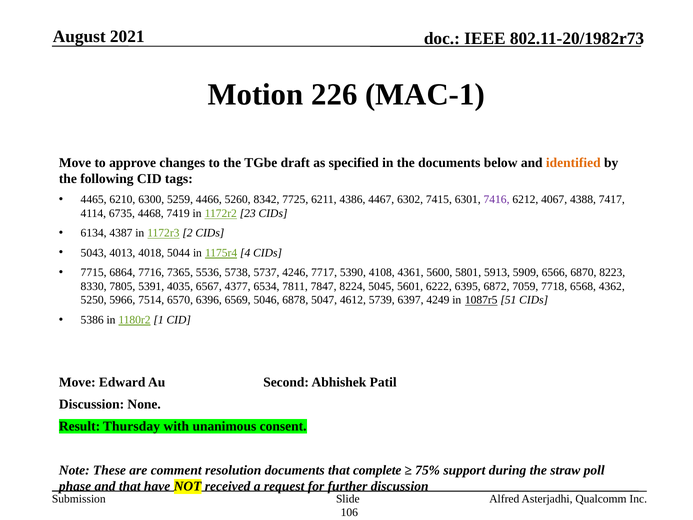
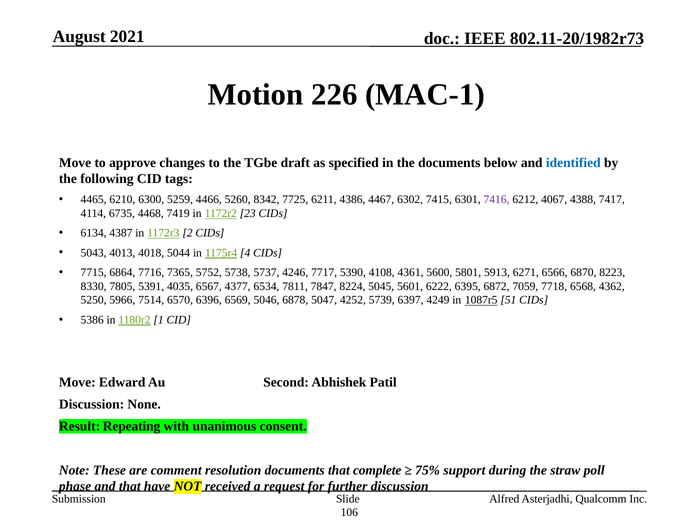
identified colour: orange -> blue
5536: 5536 -> 5752
5909: 5909 -> 6271
4612: 4612 -> 4252
Thursday: Thursday -> Repeating
